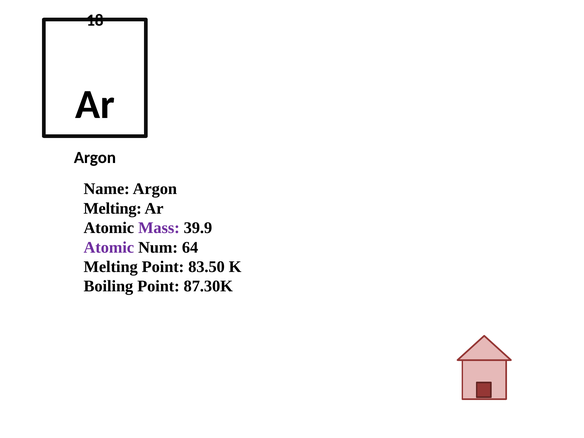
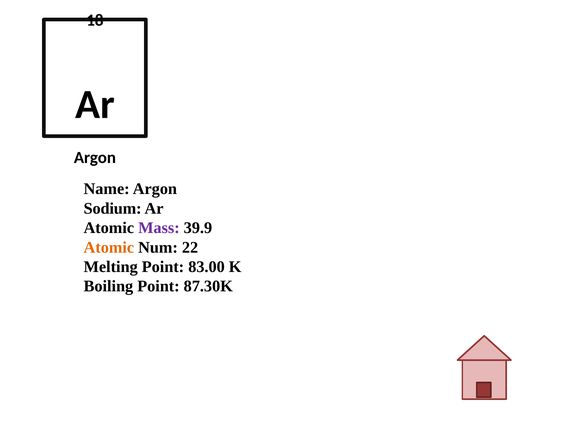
Melting at (113, 208): Melting -> Sodium
Atomic at (109, 247) colour: purple -> orange
64: 64 -> 22
83.50: 83.50 -> 83.00
